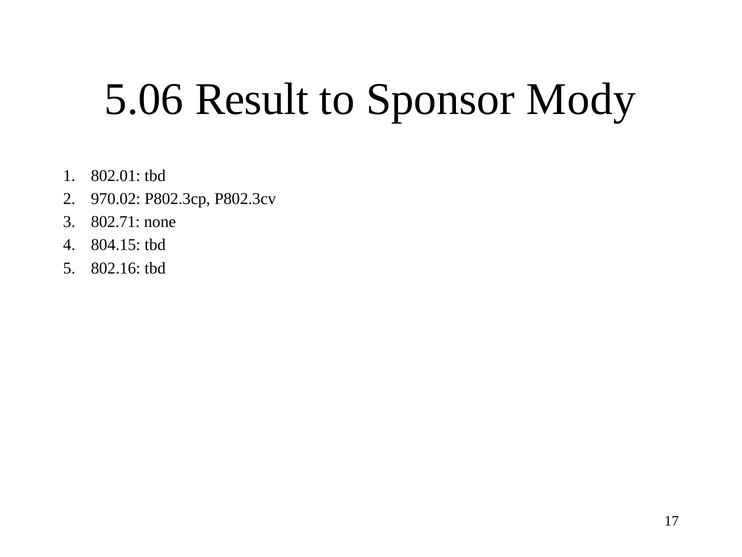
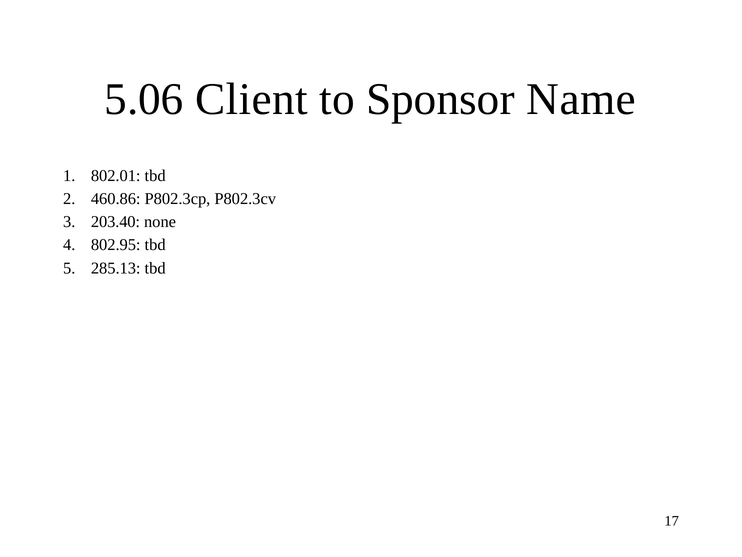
Result: Result -> Client
Mody: Mody -> Name
970.02: 970.02 -> 460.86
802.71: 802.71 -> 203.40
804.15: 804.15 -> 802.95
802.16: 802.16 -> 285.13
